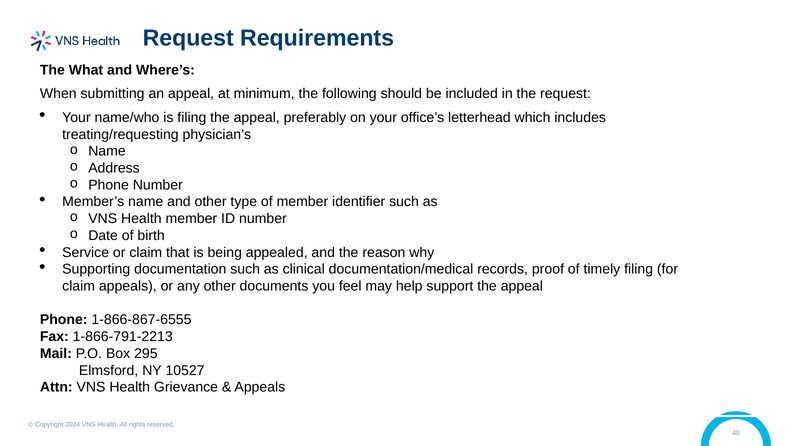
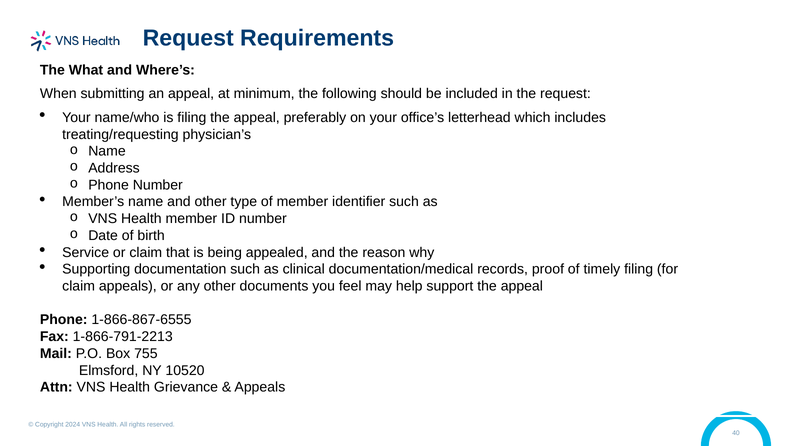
295: 295 -> 755
10527: 10527 -> 10520
